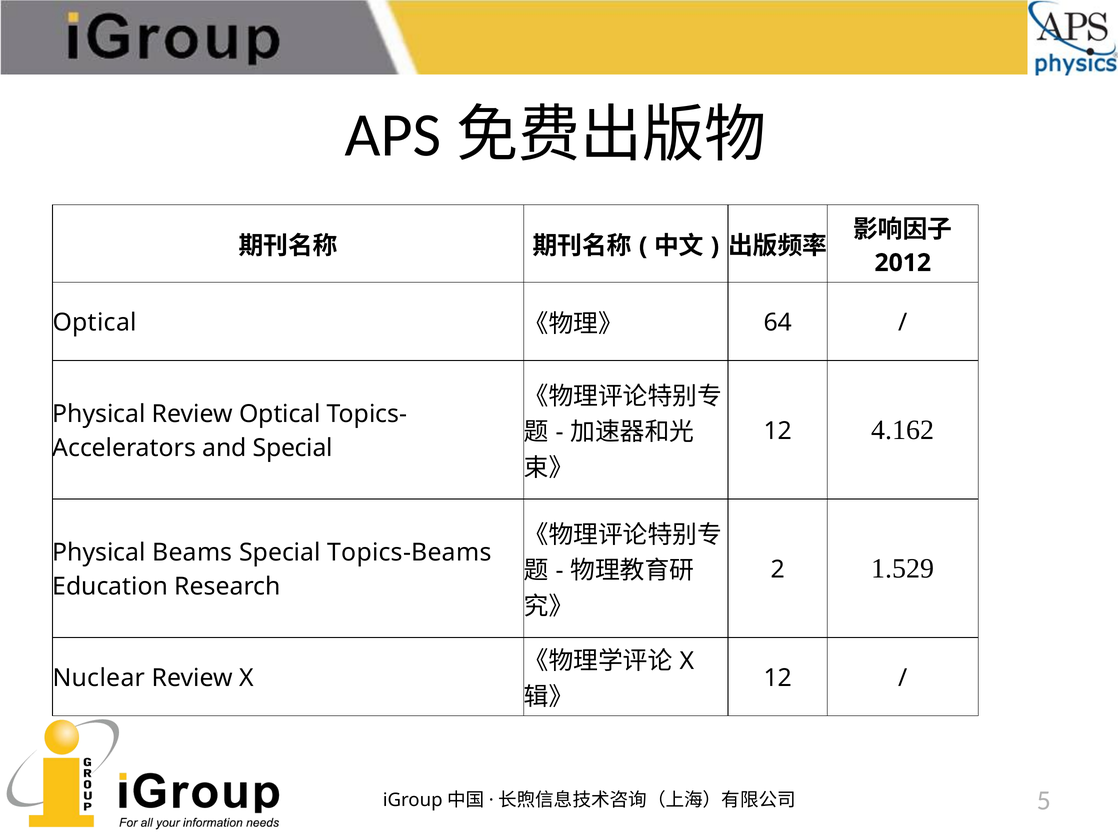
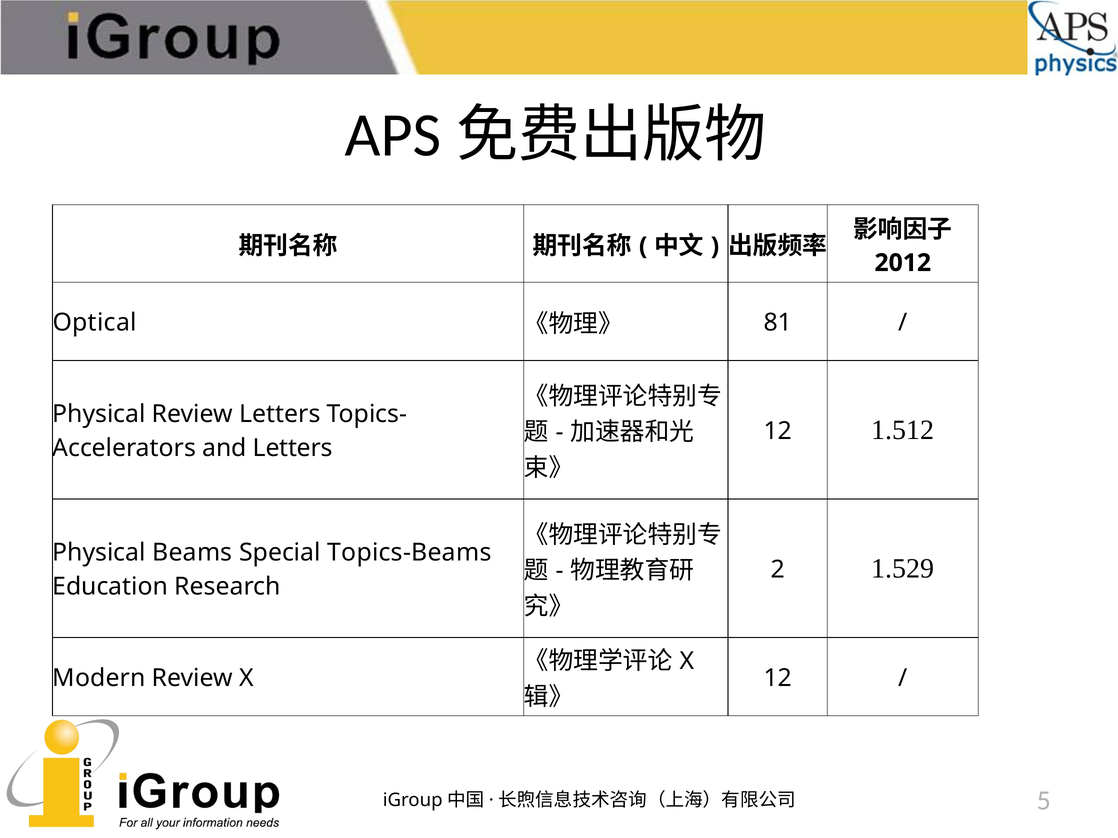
64: 64 -> 81
Review Optical: Optical -> Letters
4.162: 4.162 -> 1.512
and Special: Special -> Letters
Nuclear: Nuclear -> Modern
